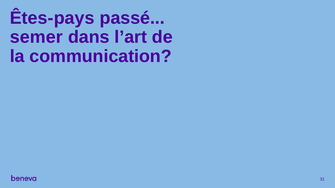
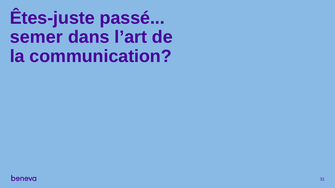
Êtes-pays: Êtes-pays -> Êtes-juste
